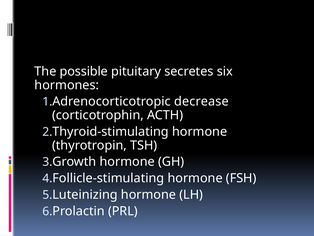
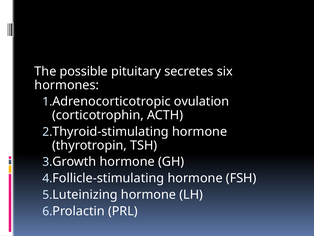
decrease: decrease -> ovulation
